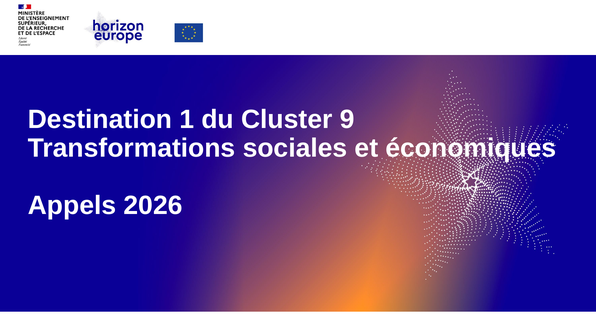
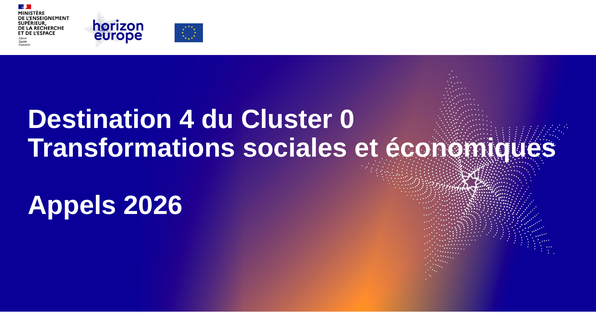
1: 1 -> 4
9: 9 -> 0
